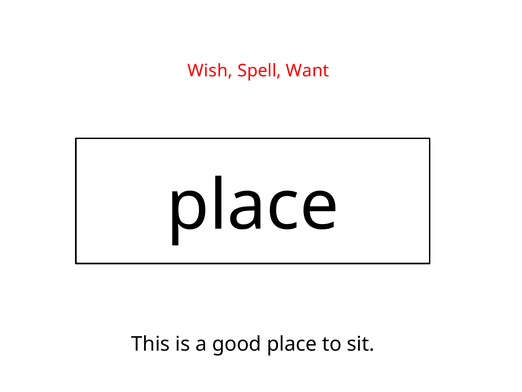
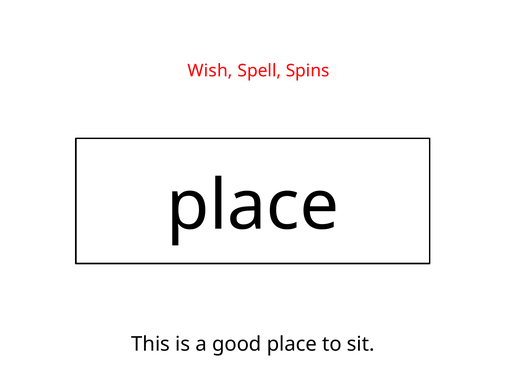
Want: Want -> Spins
